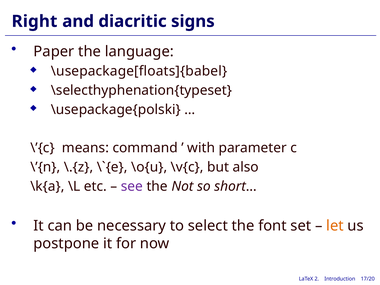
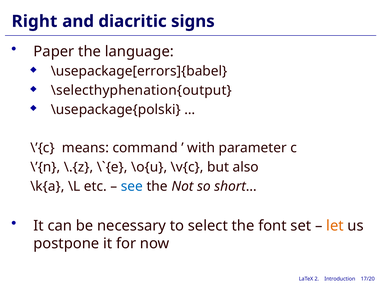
\usepackage[floats]{babel: \usepackage[floats]{babel -> \usepackage[errors]{babel
\selecthyphenation{typeset: \selecthyphenation{typeset -> \selecthyphenation{output
see colour: purple -> blue
